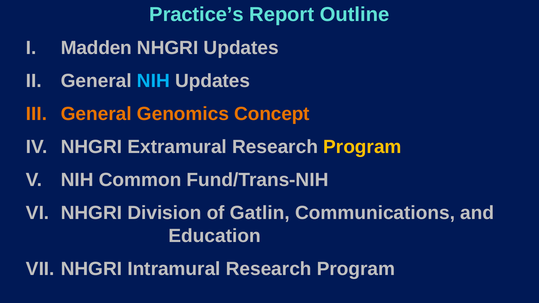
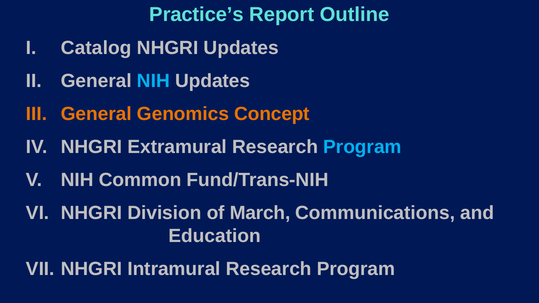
Madden: Madden -> Catalog
Program at (362, 147) colour: yellow -> light blue
Gatlin: Gatlin -> March
